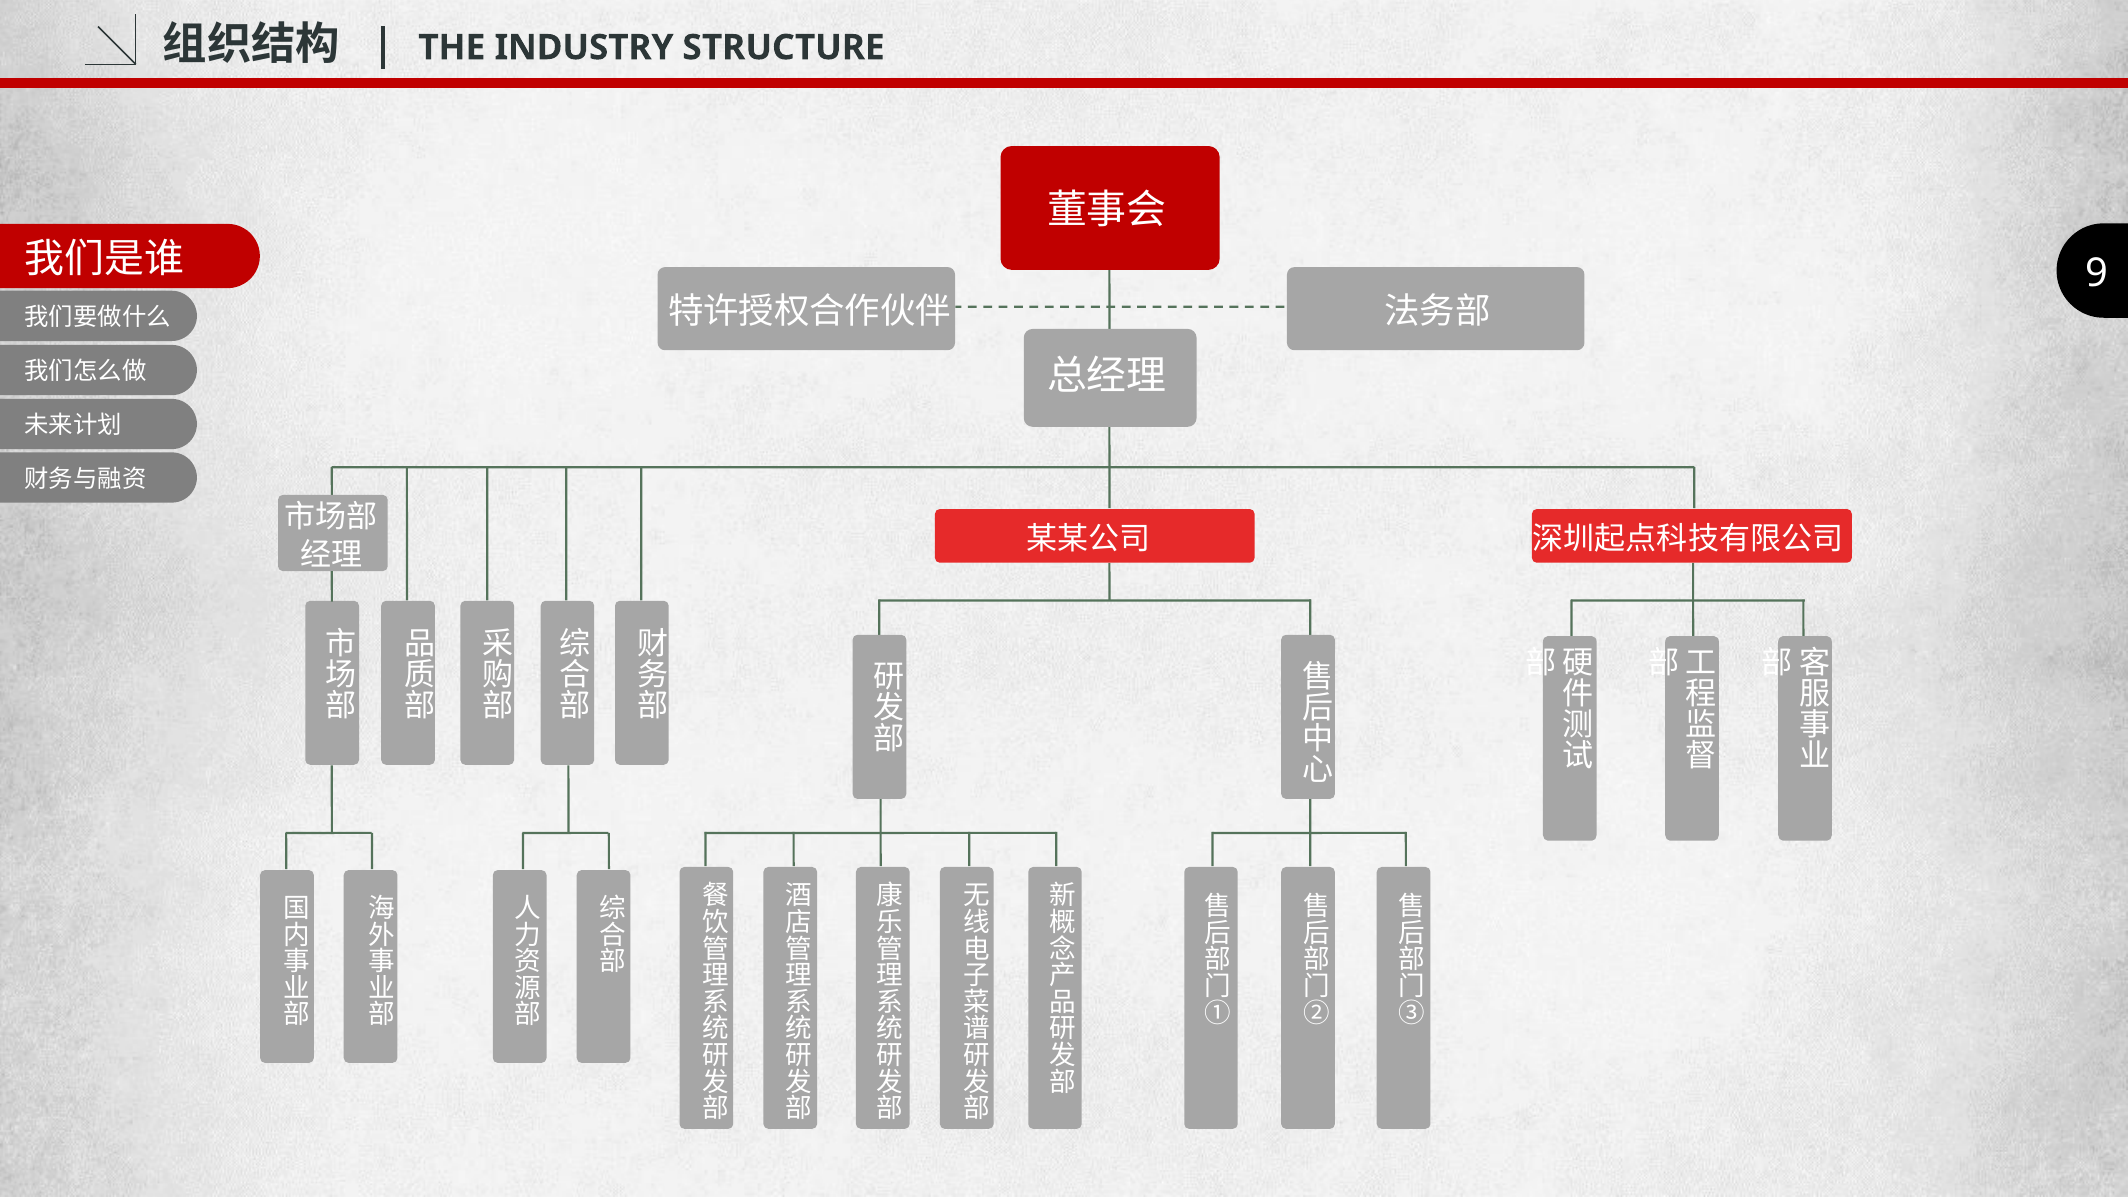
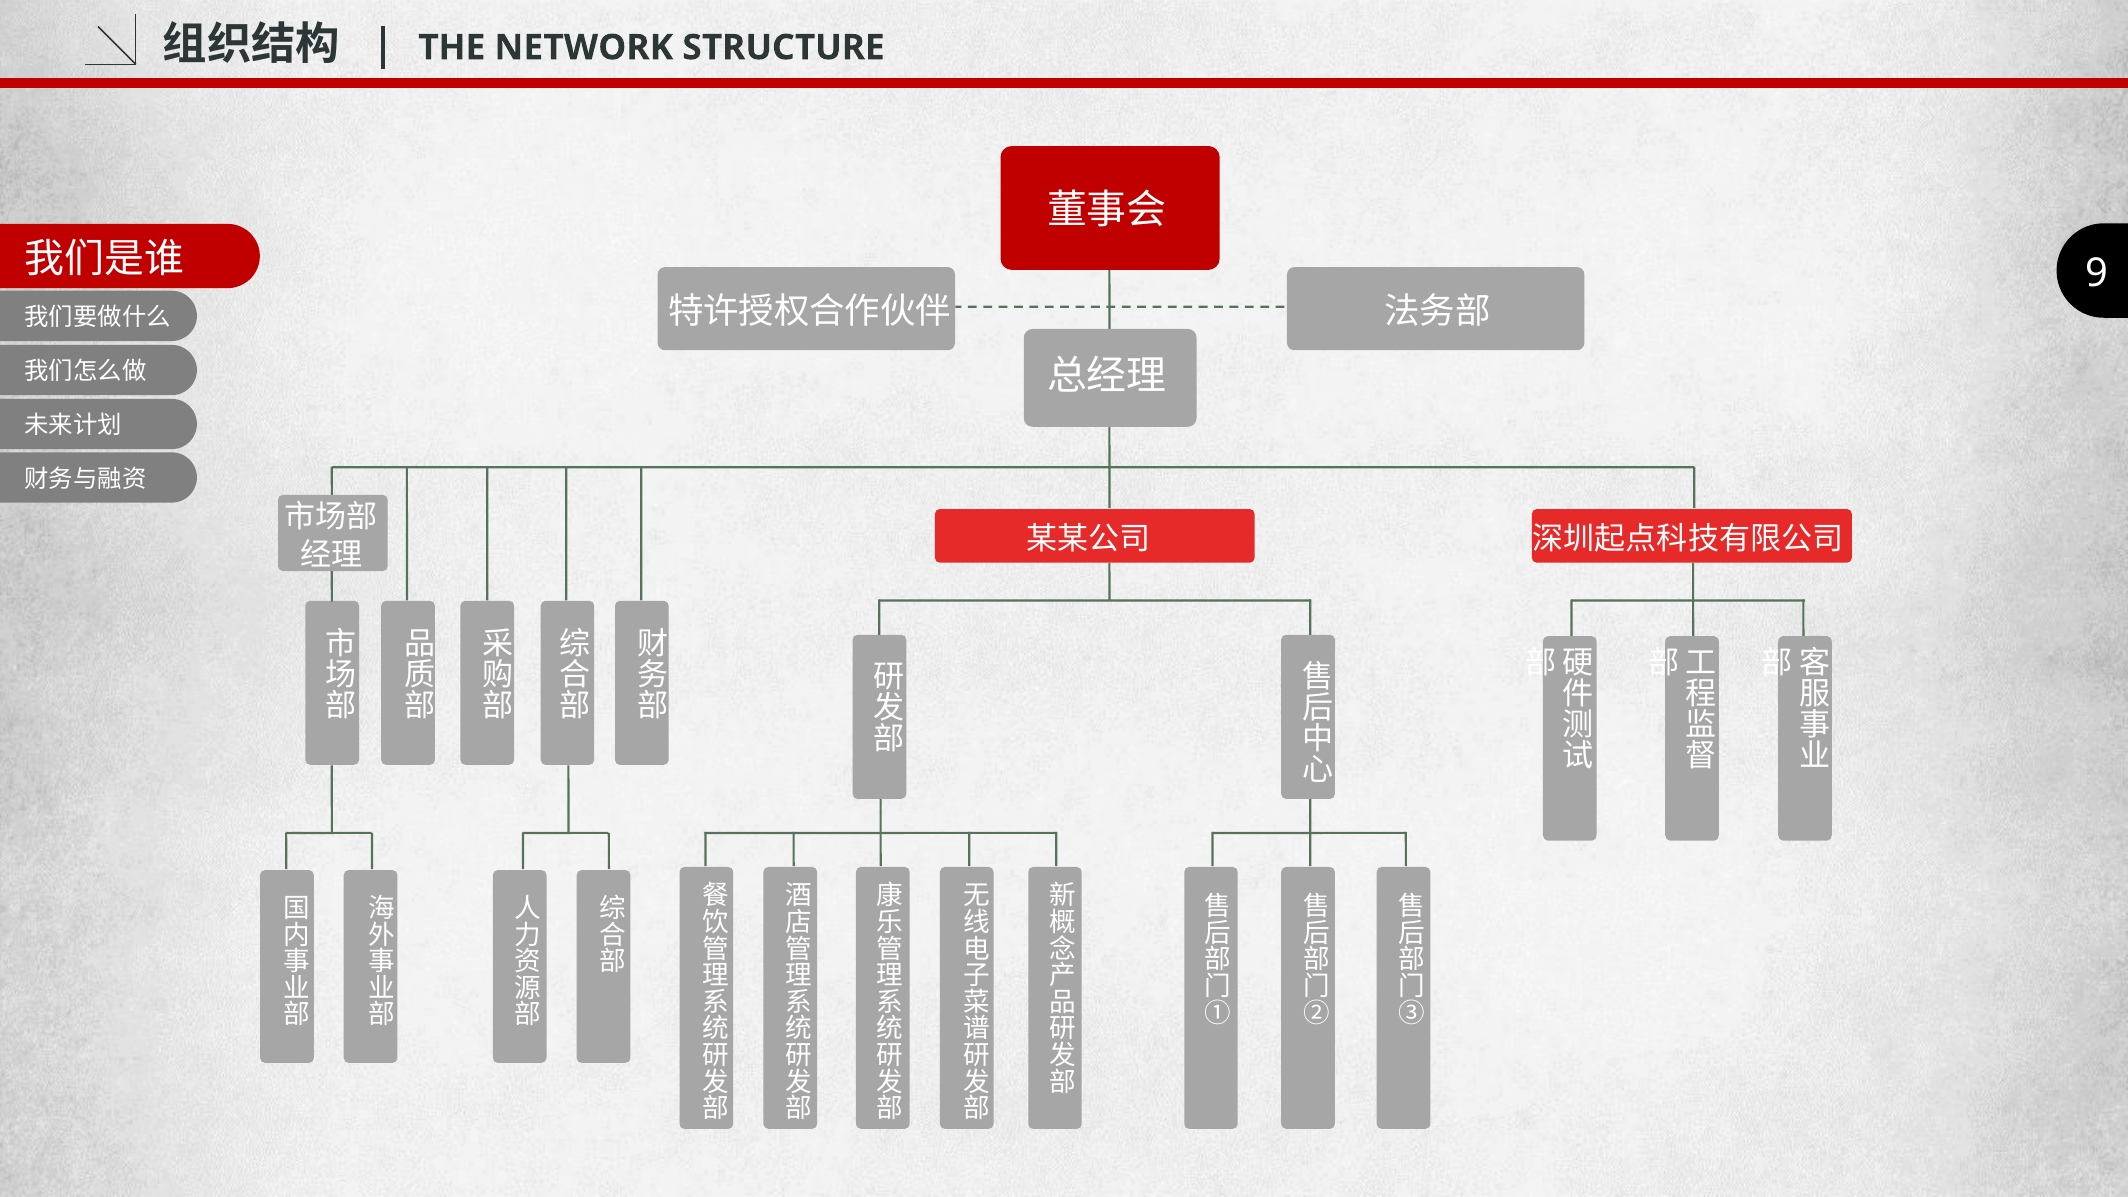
INDUSTRY: INDUSTRY -> NETWORK
